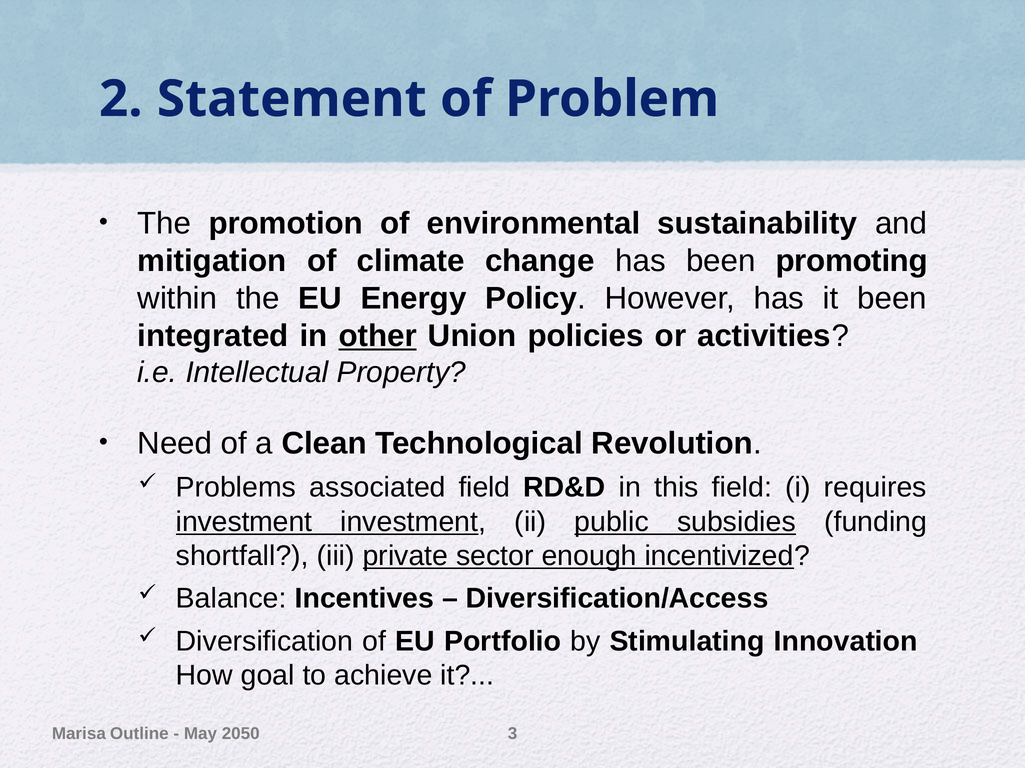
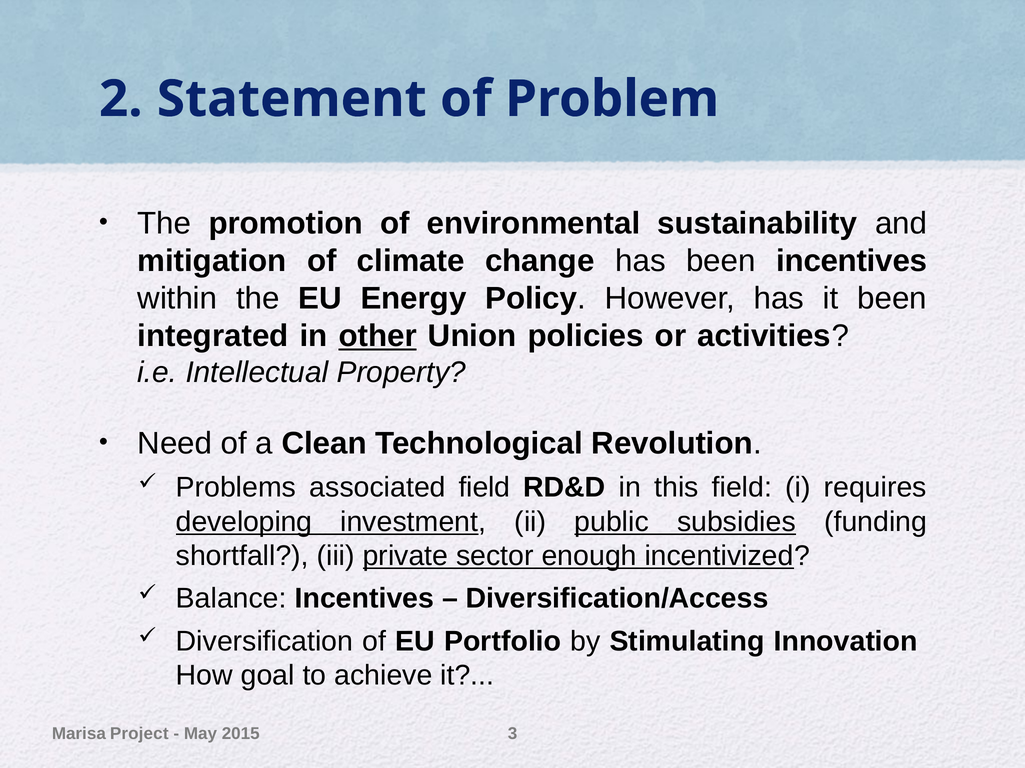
been promoting: promoting -> incentives
investment at (244, 522): investment -> developing
Outline: Outline -> Project
2050: 2050 -> 2015
